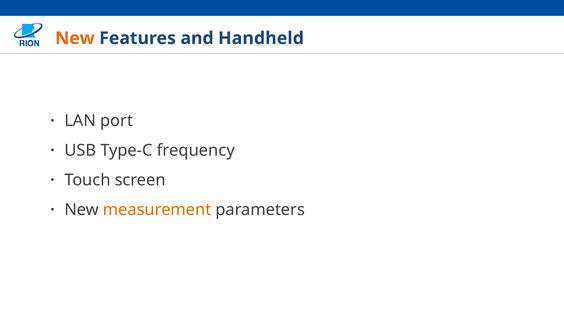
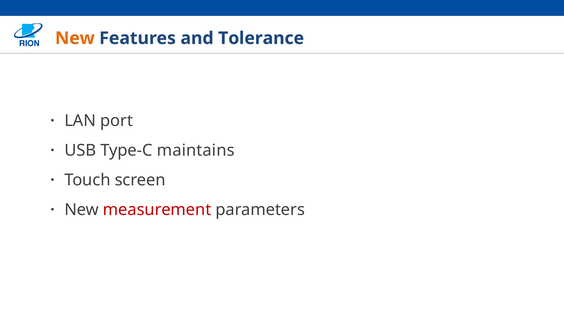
Handheld: Handheld -> Tolerance
frequency: frequency -> maintains
measurement colour: orange -> red
